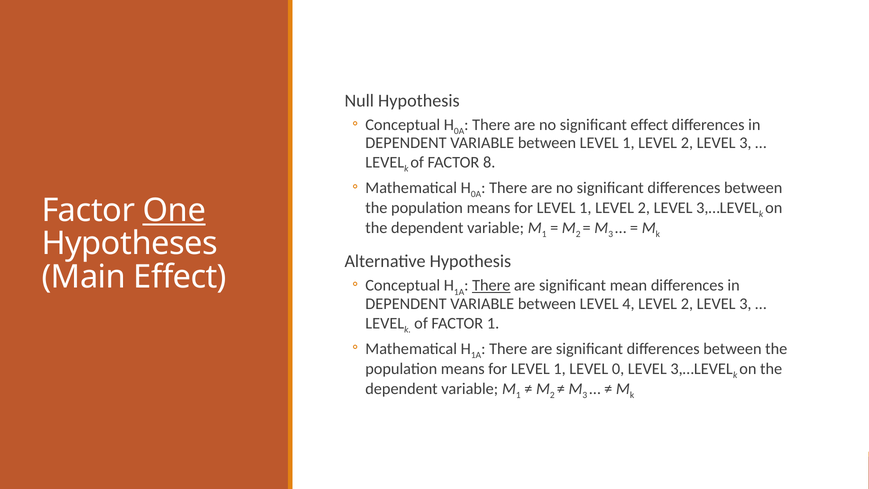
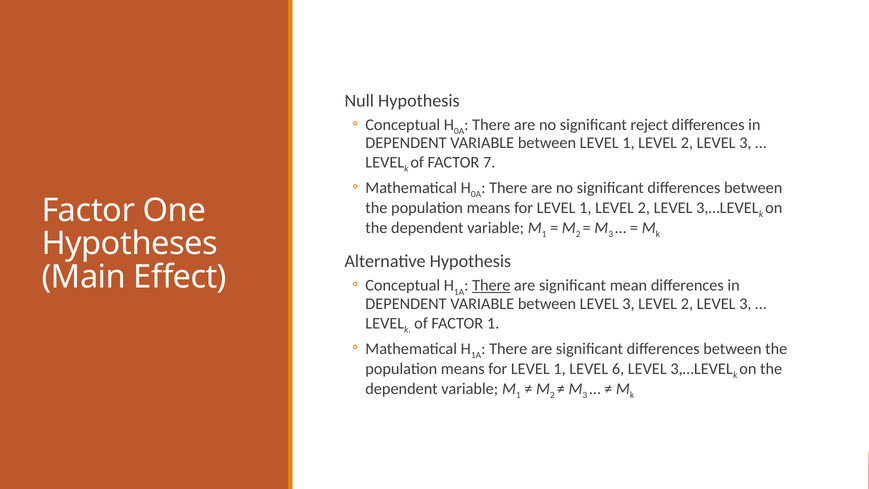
significant effect: effect -> reject
8: 8 -> 7
One underline: present -> none
between LEVEL 4: 4 -> 3
0: 0 -> 6
